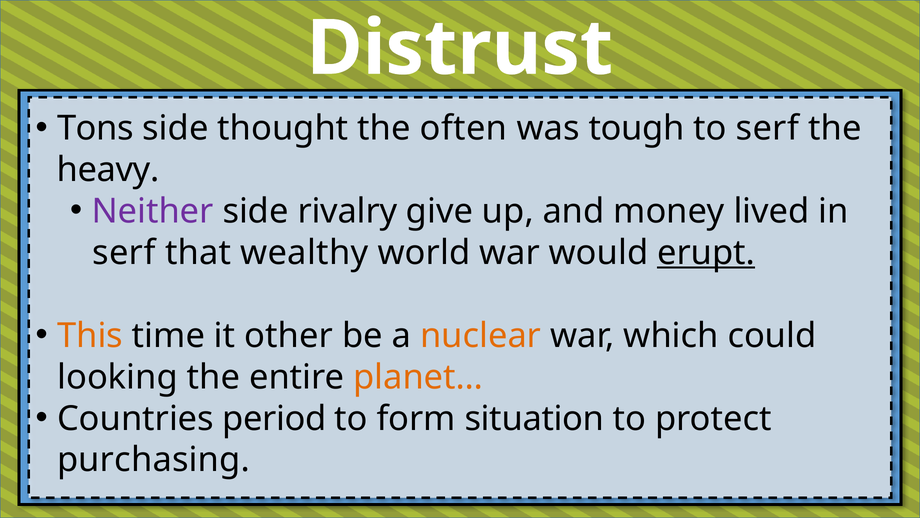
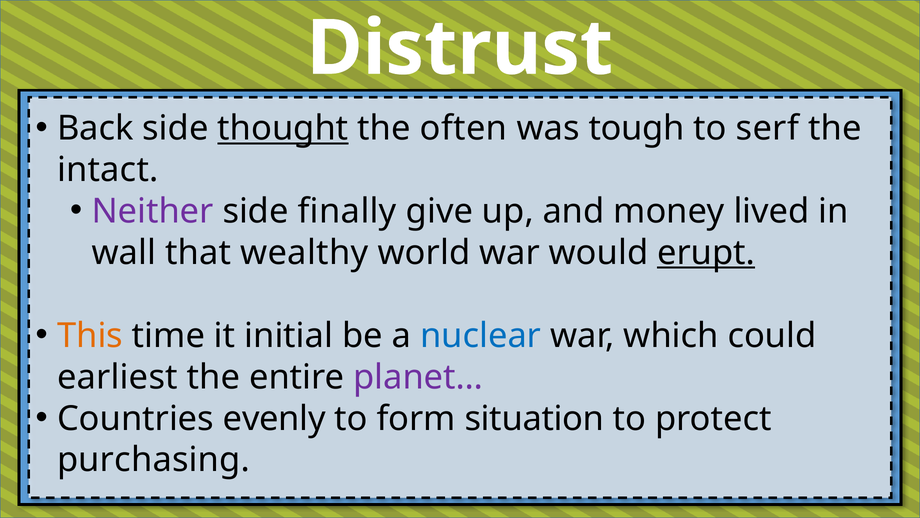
Tons: Tons -> Back
thought underline: none -> present
heavy: heavy -> intact
rivalry: rivalry -> finally
serf at (124, 253): serf -> wall
other: other -> initial
nuclear colour: orange -> blue
looking: looking -> earliest
planet… colour: orange -> purple
period: period -> evenly
